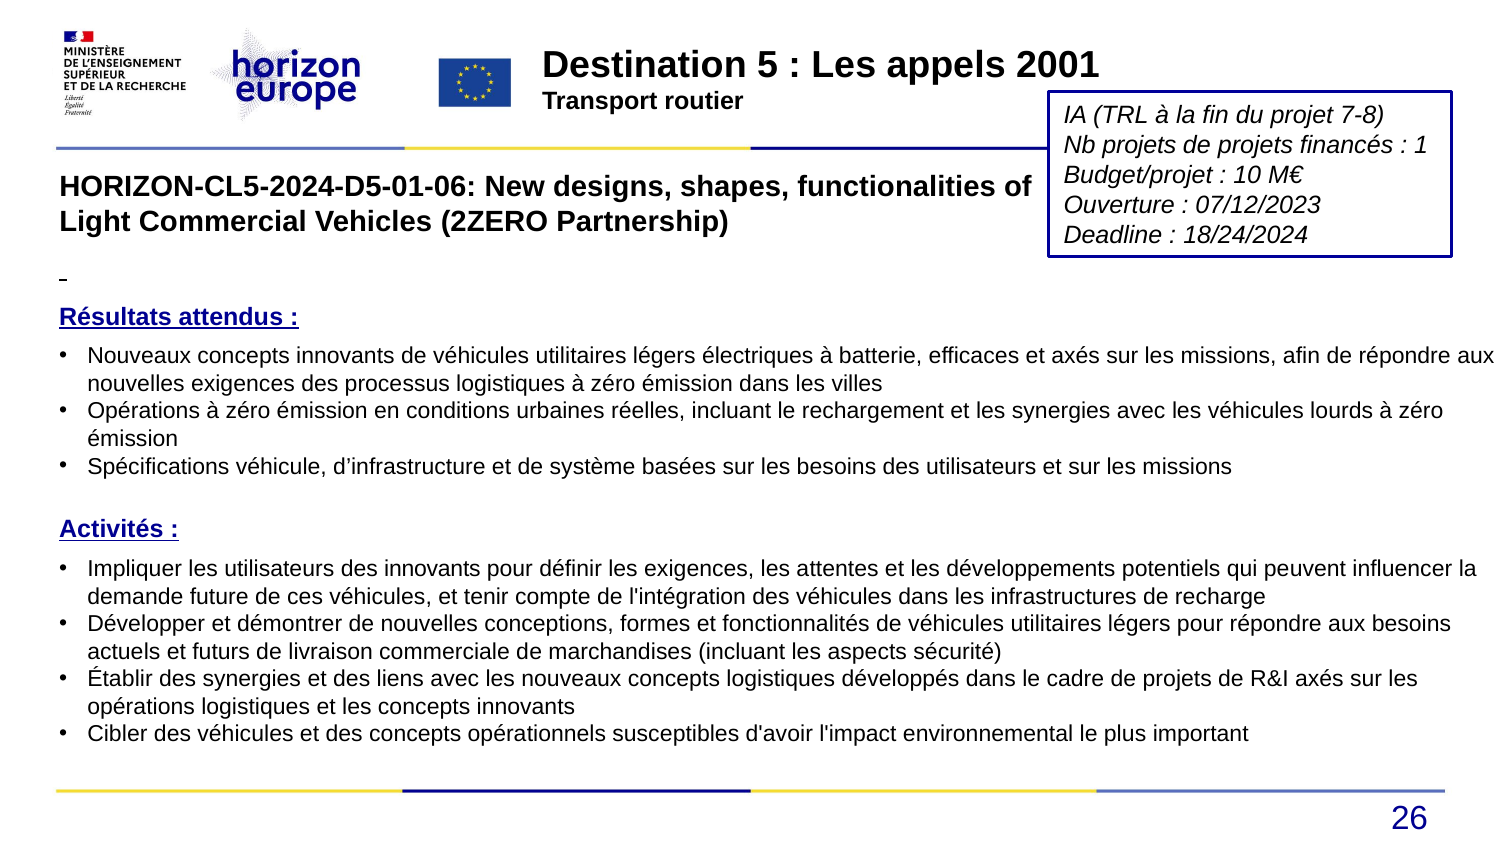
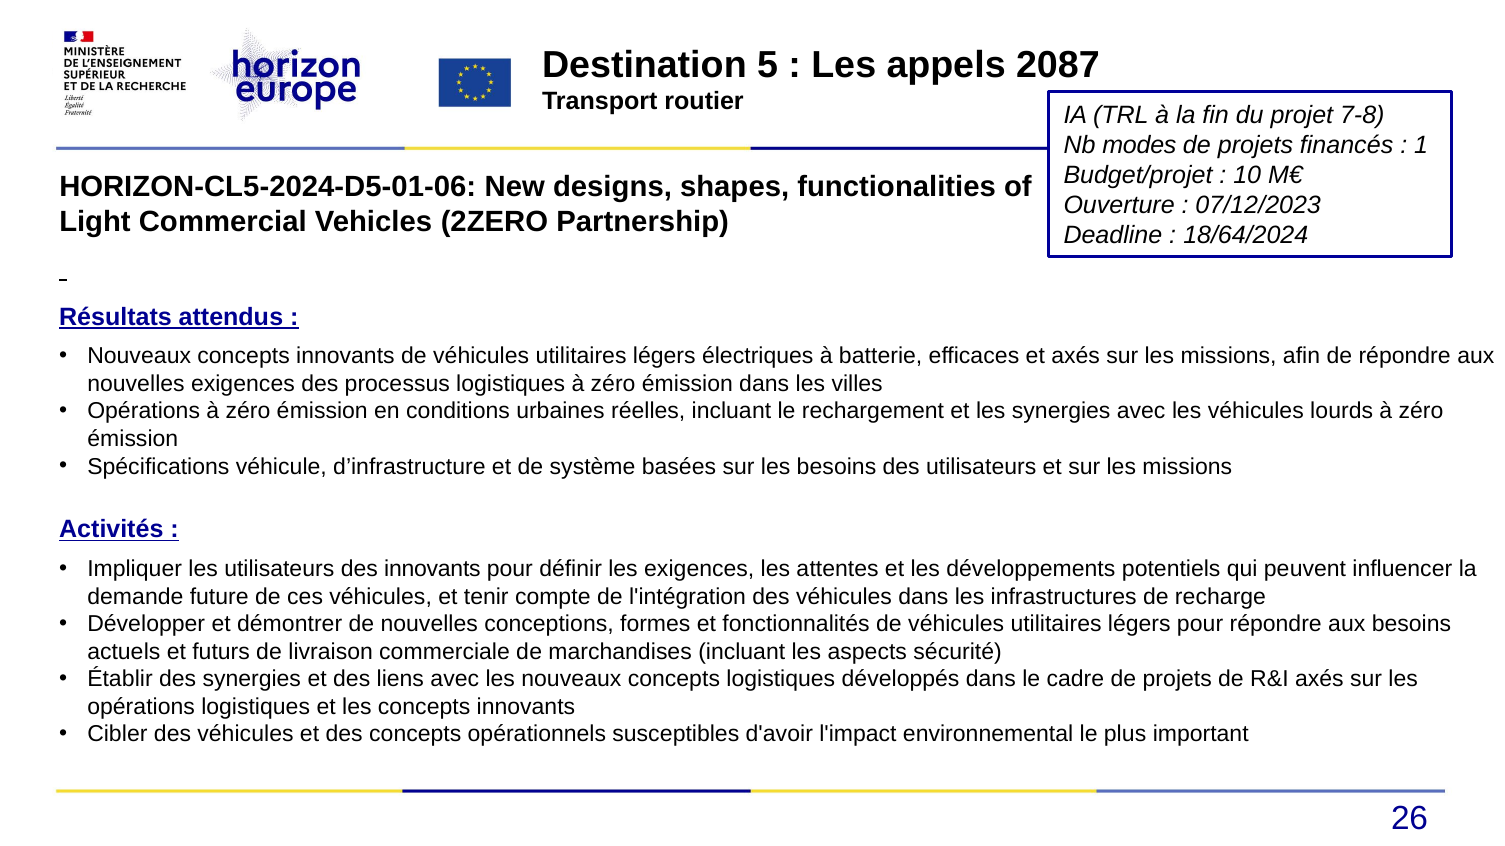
2001: 2001 -> 2087
Nb projets: projets -> modes
18/24/2024: 18/24/2024 -> 18/64/2024
